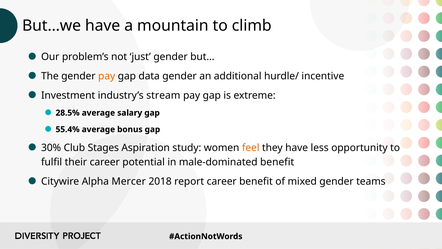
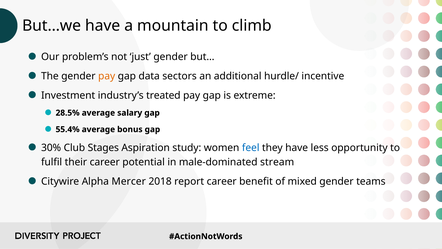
data gender: gender -> sectors
stream: stream -> treated
feel colour: orange -> blue
male-dominated benefit: benefit -> stream
